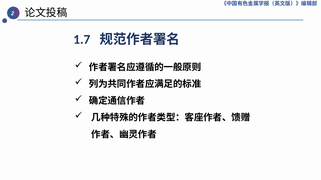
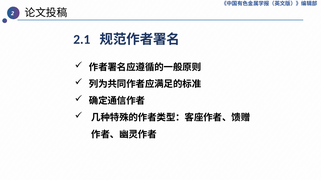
1.7: 1.7 -> 2.1
